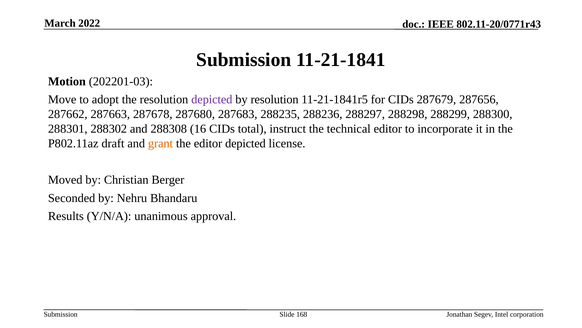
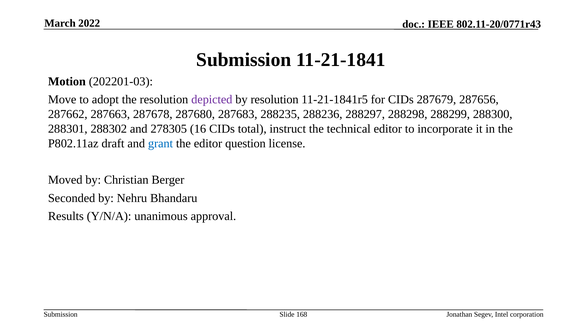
288308: 288308 -> 278305
grant colour: orange -> blue
editor depicted: depicted -> question
